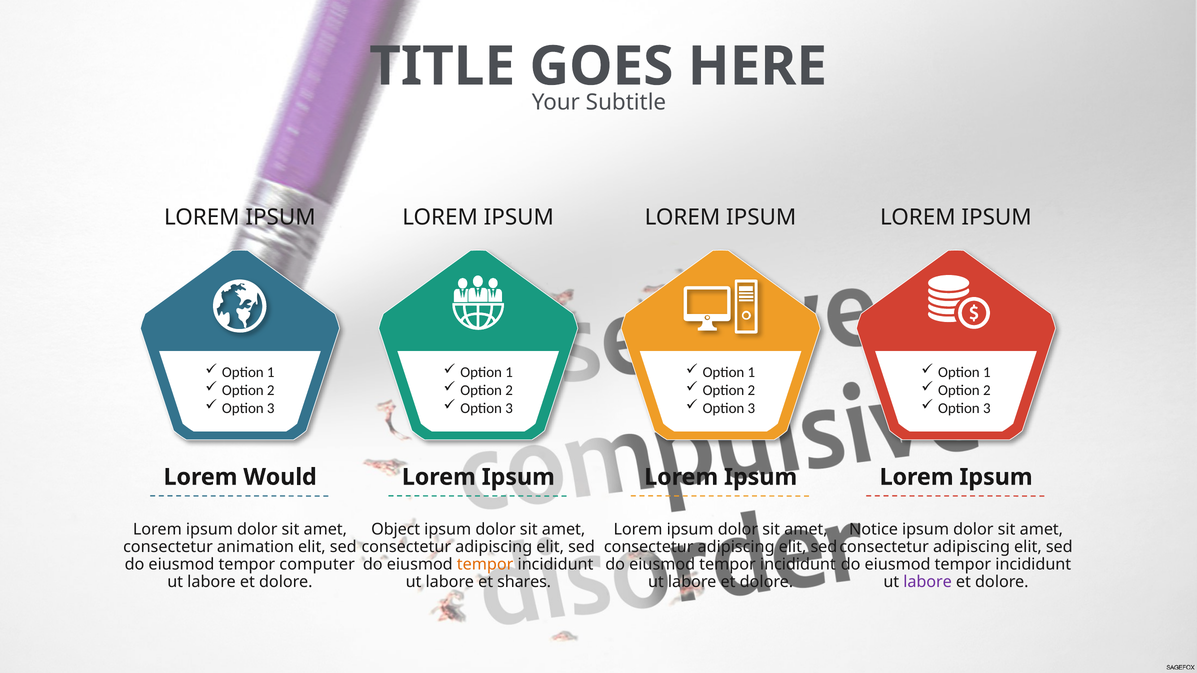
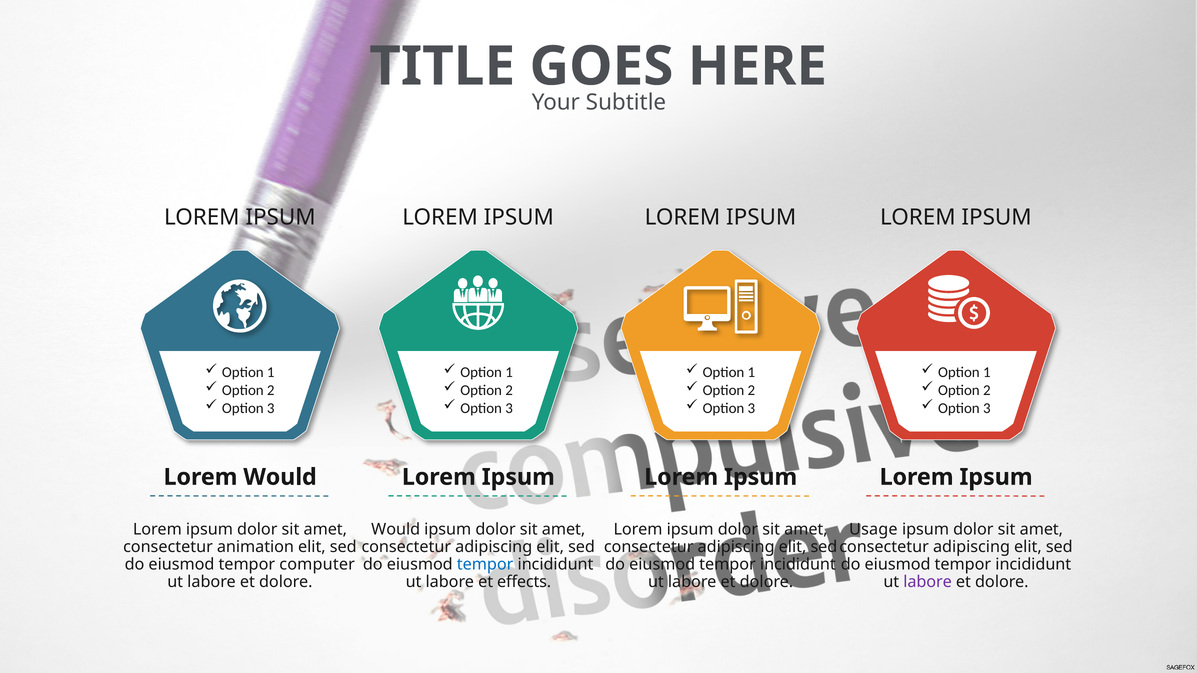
Object at (396, 530): Object -> Would
Notice: Notice -> Usage
tempor at (485, 565) colour: orange -> blue
shares: shares -> effects
